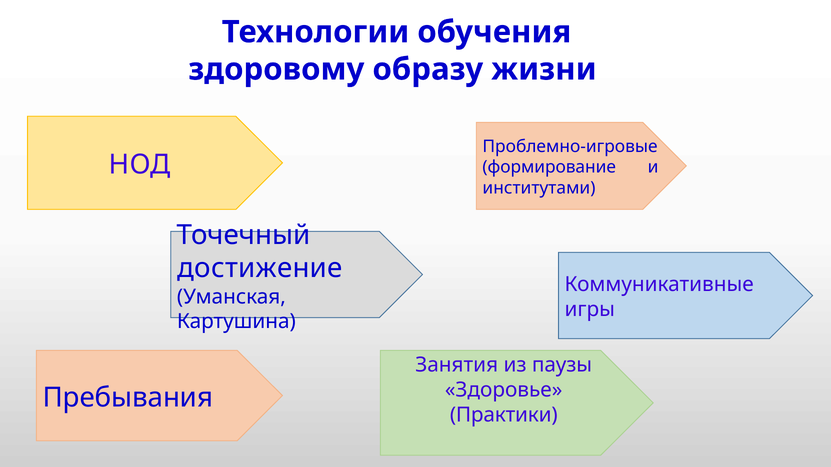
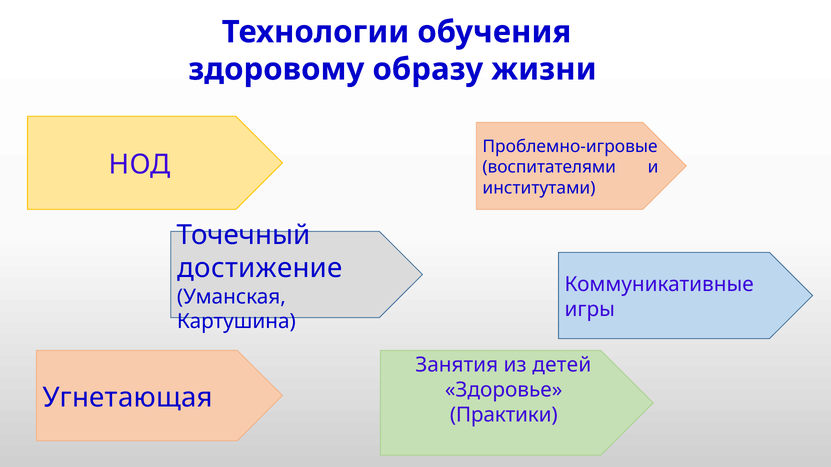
формирование: формирование -> воспитателями
паузы: паузы -> детей
Пребывания: Пребывания -> Угнетающая
